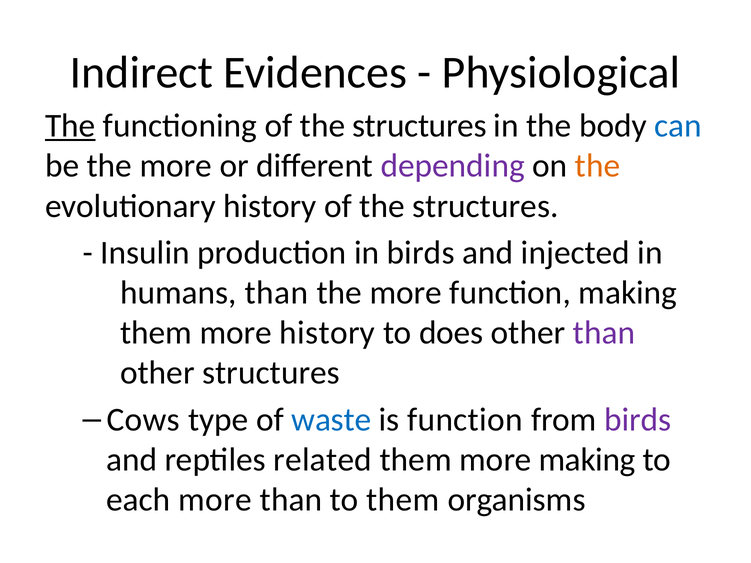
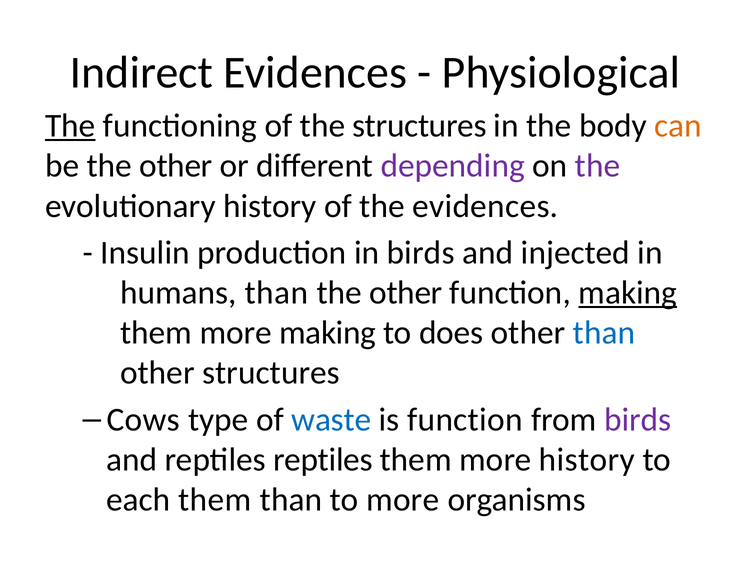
can colour: blue -> orange
be the more: more -> other
the at (598, 166) colour: orange -> purple
history of the structures: structures -> evidences
more at (406, 293): more -> other
making at (628, 293) underline: none -> present
more history: history -> making
than at (604, 333) colour: purple -> blue
reptiles related: related -> reptiles
more making: making -> history
each more: more -> them
to them: them -> more
